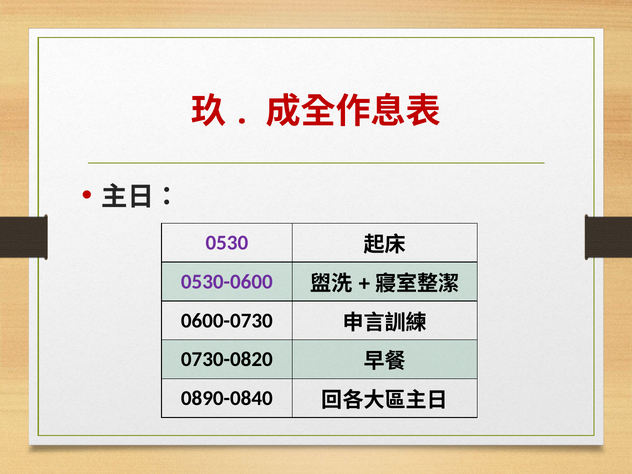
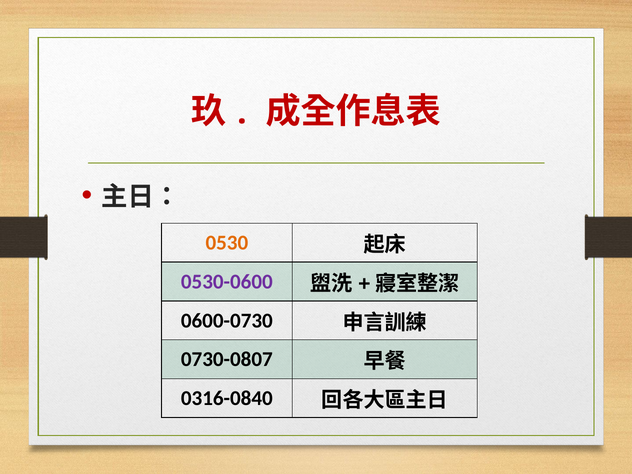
0530 colour: purple -> orange
0730-0820: 0730-0820 -> 0730-0807
0890-0840: 0890-0840 -> 0316-0840
